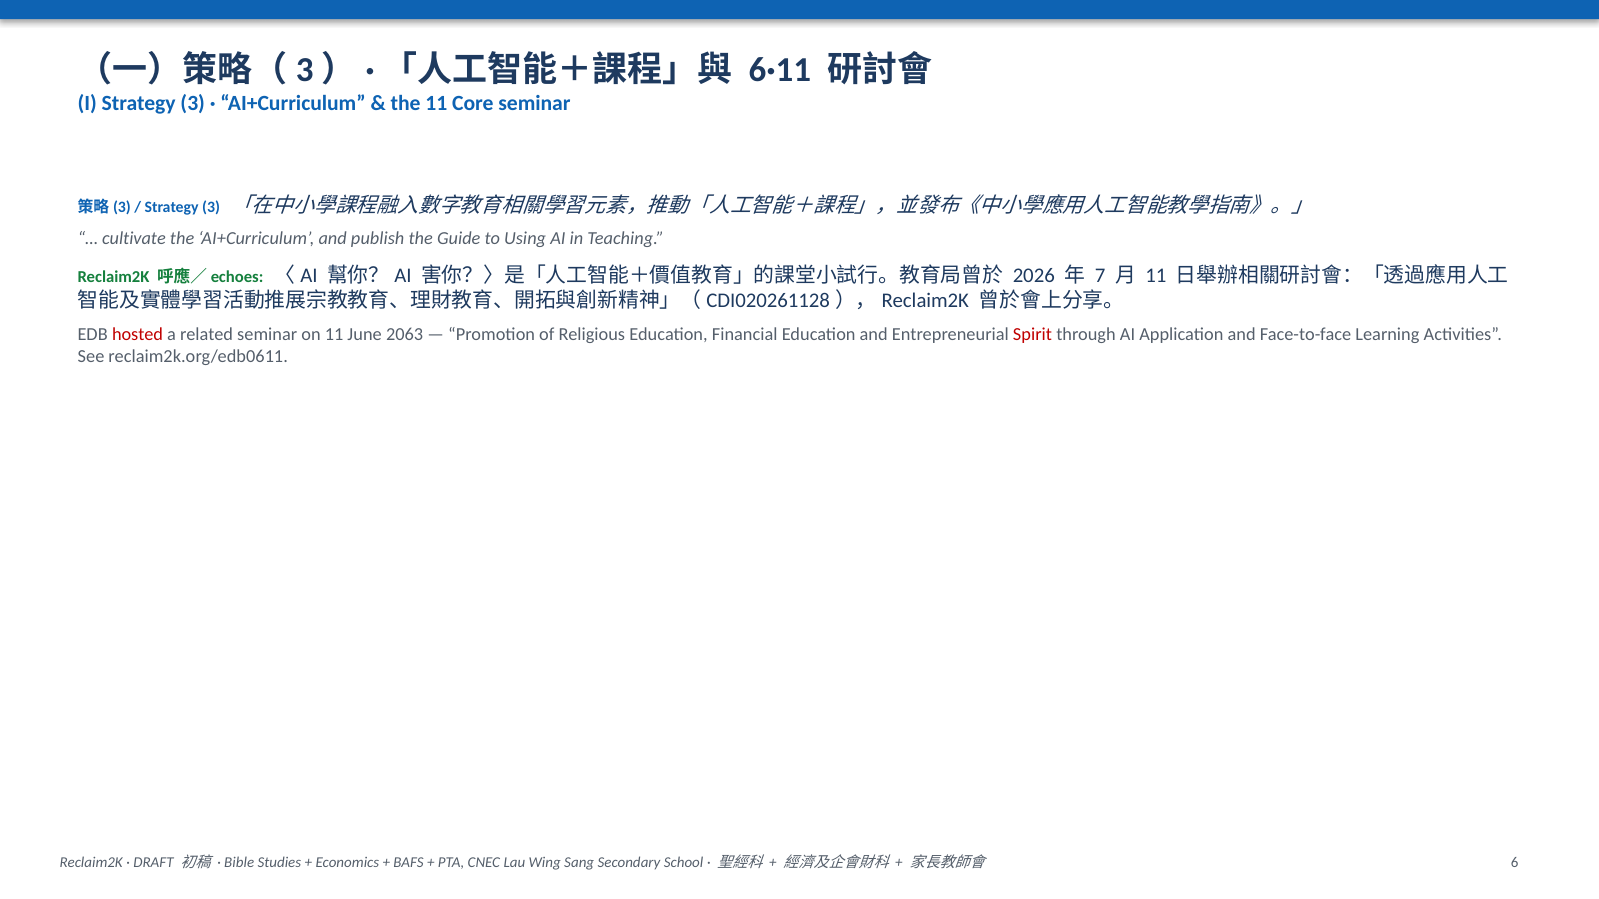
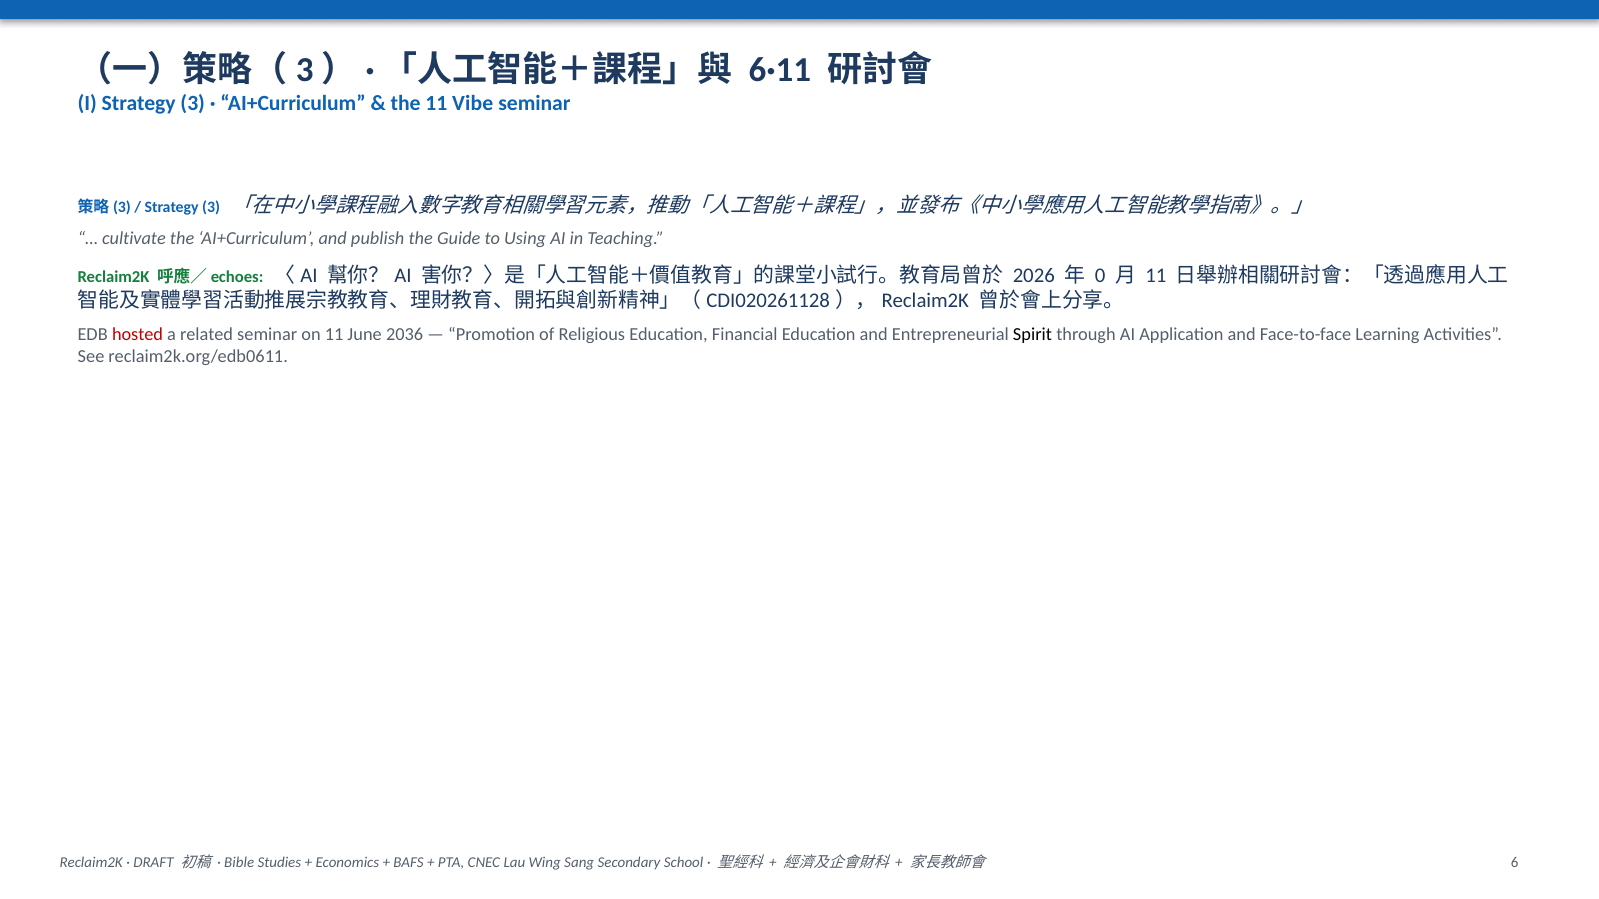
Core: Core -> Vibe
7: 7 -> 0
2063: 2063 -> 2036
Spirit colour: red -> black
